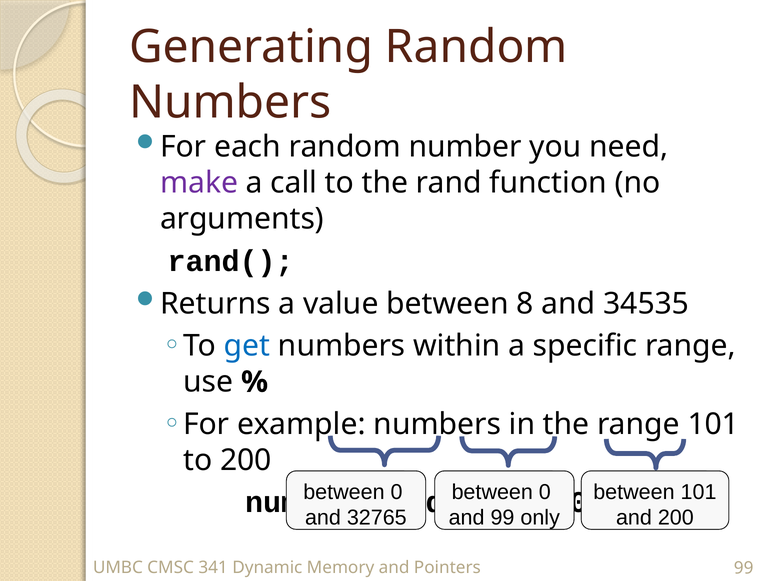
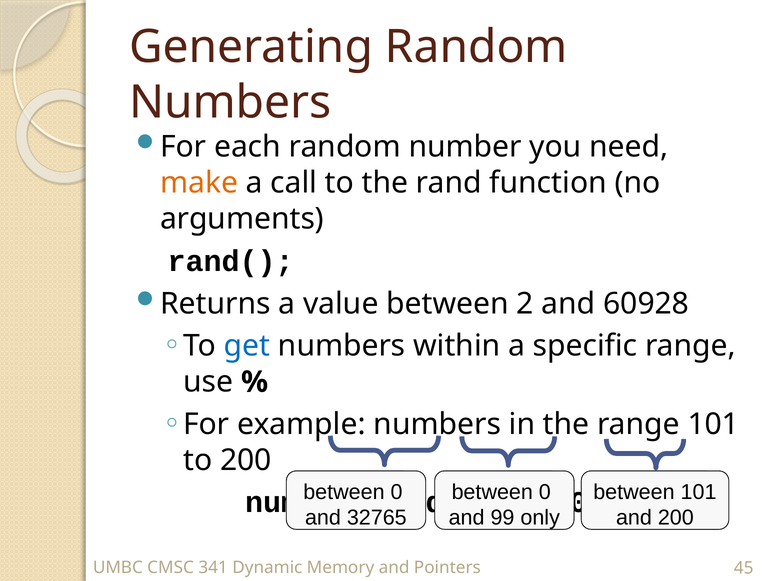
make colour: purple -> orange
8: 8 -> 2
34535: 34535 -> 60928
Pointers 99: 99 -> 45
